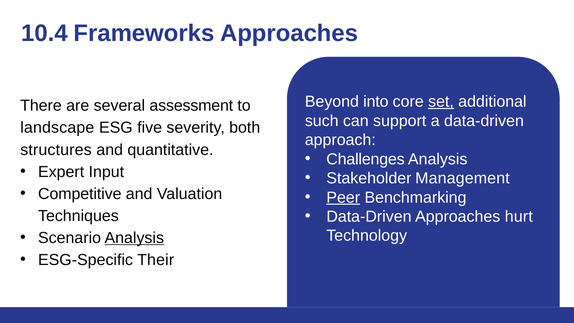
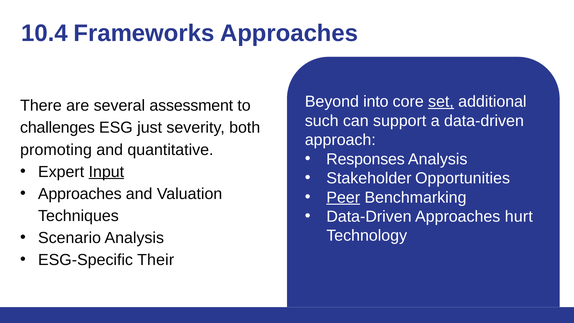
landscape: landscape -> challenges
five: five -> just
structures: structures -> promoting
Challenges: Challenges -> Responses
Input underline: none -> present
Management: Management -> Opportunities
Competitive at (80, 194): Competitive -> Approaches
Analysis at (134, 238) underline: present -> none
